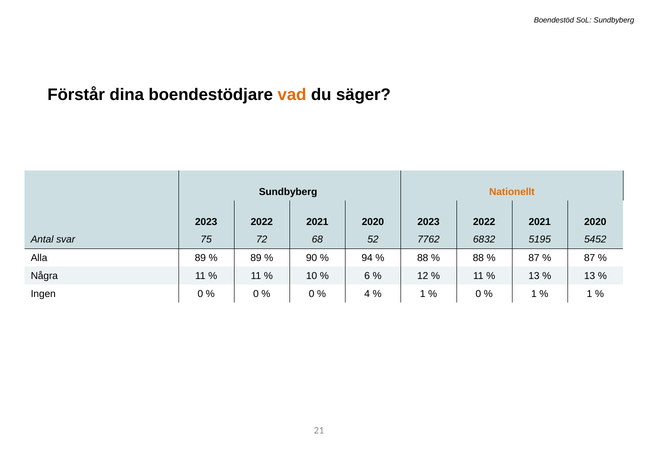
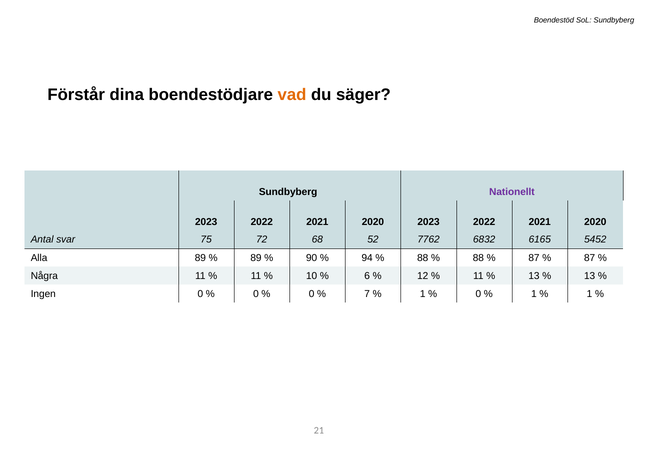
Nationellt colour: orange -> purple
5195: 5195 -> 6165
4: 4 -> 7
